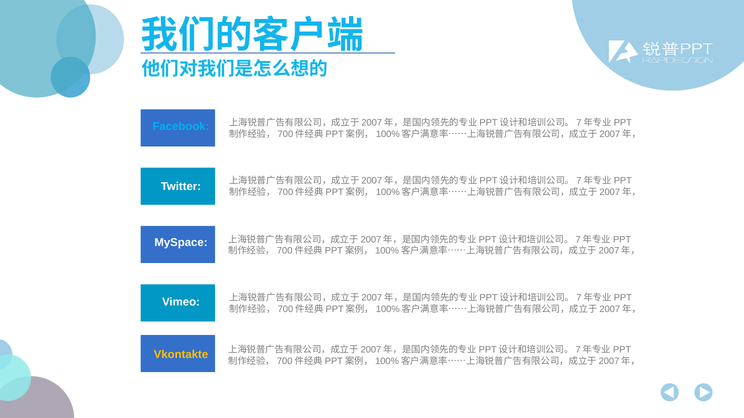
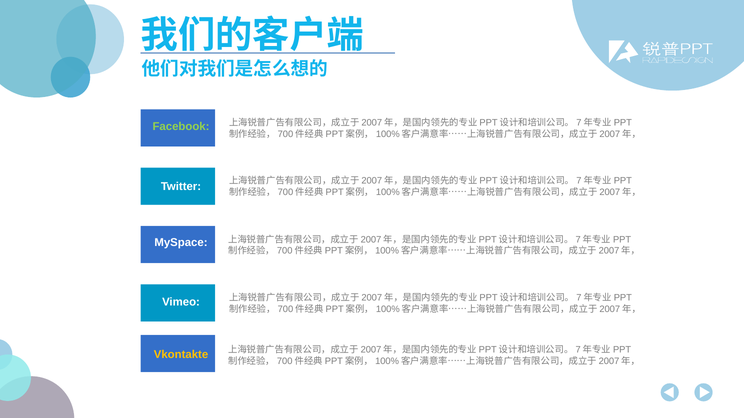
Facebook colour: light blue -> light green
